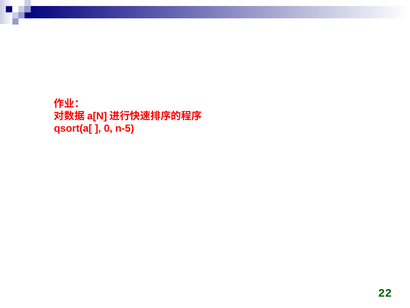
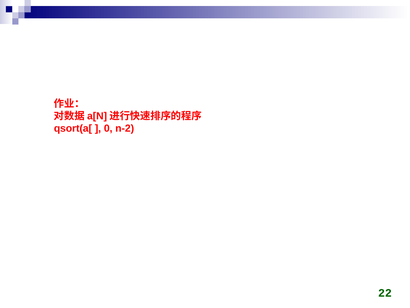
n-5: n-5 -> n-2
